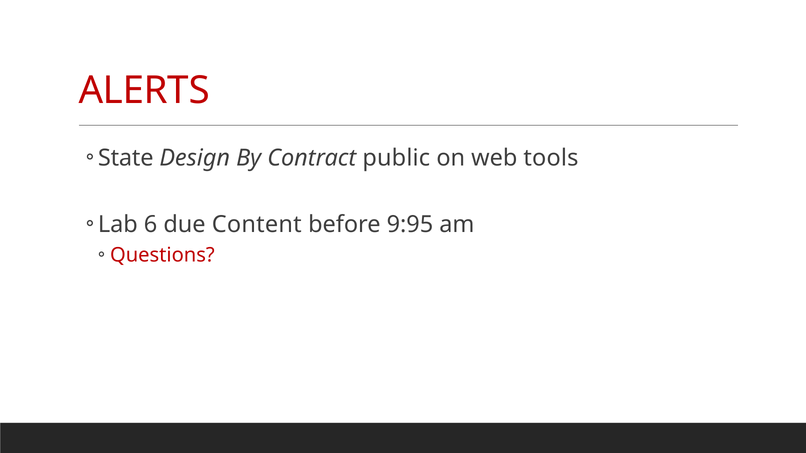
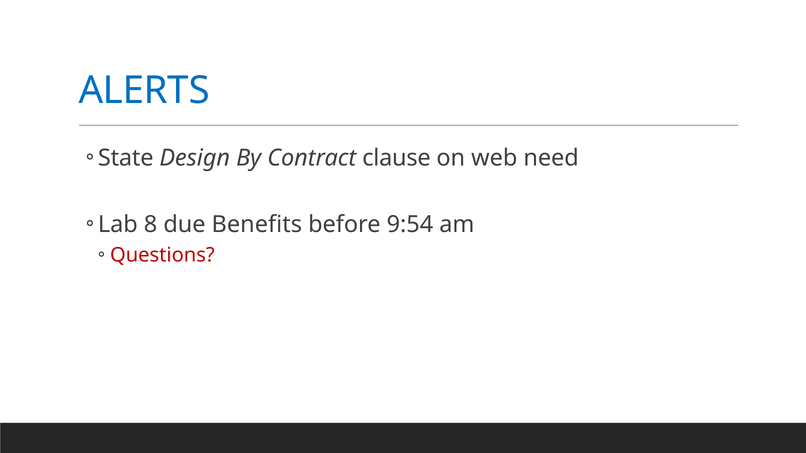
ALERTS colour: red -> blue
public: public -> clause
tools: tools -> need
6: 6 -> 8
Content: Content -> Benefits
9:95: 9:95 -> 9:54
